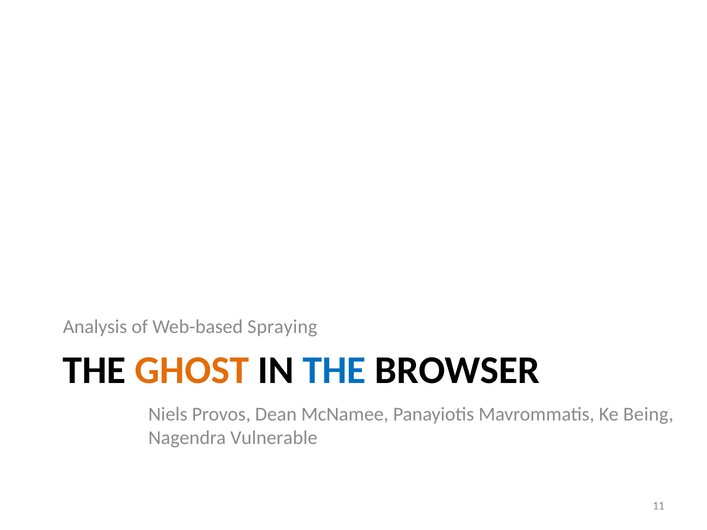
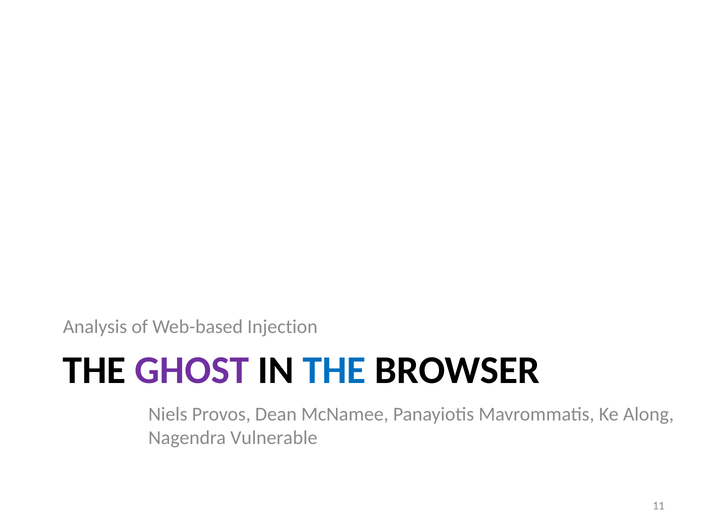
Spraying: Spraying -> Injection
GHOST colour: orange -> purple
Being: Being -> Along
